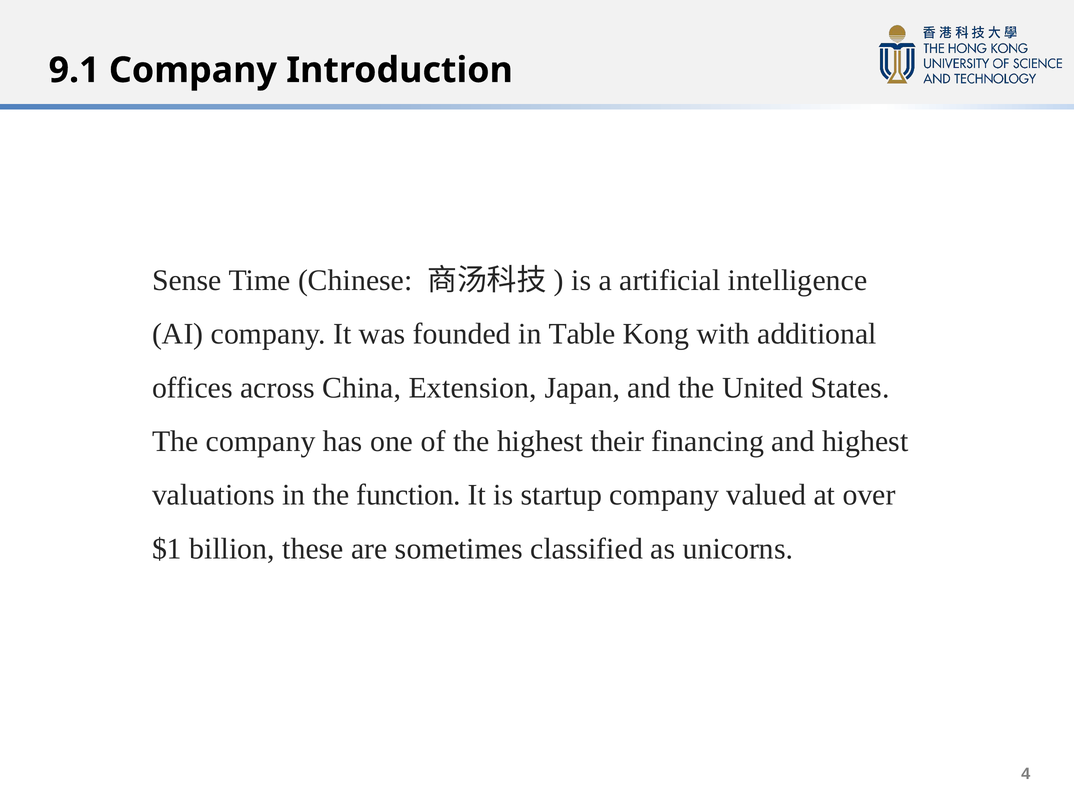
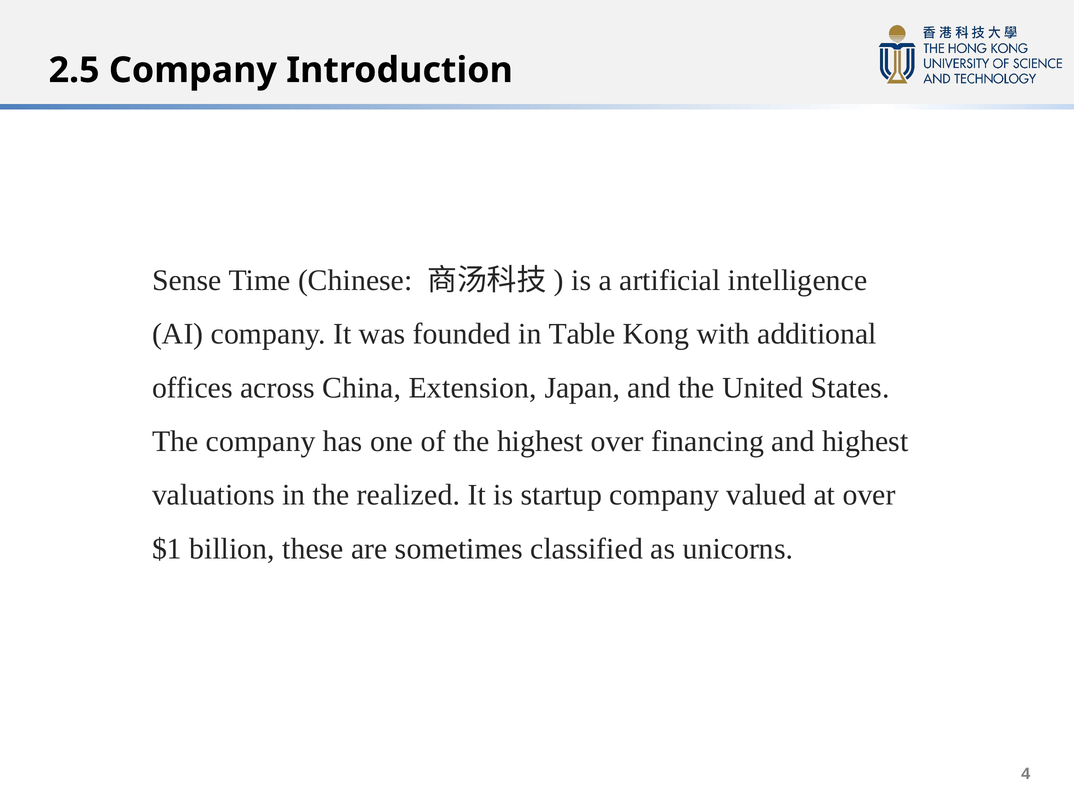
9.1: 9.1 -> 2.5
highest their: their -> over
function: function -> realized
